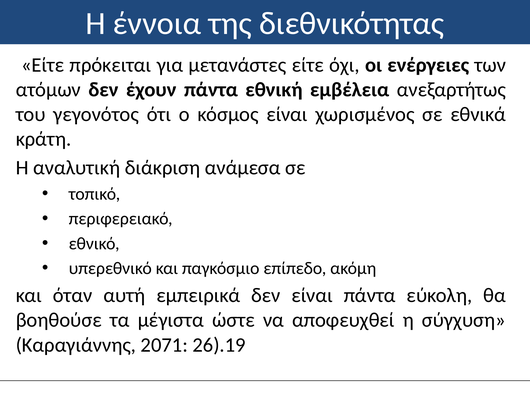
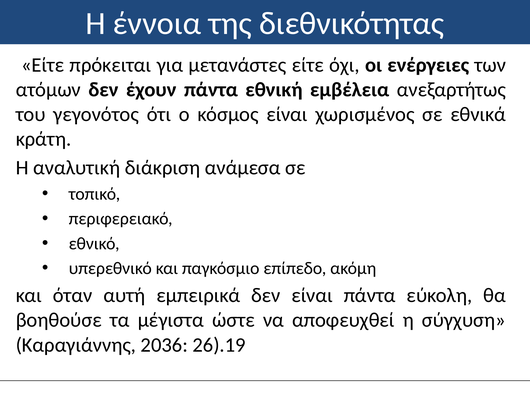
2071: 2071 -> 2036
